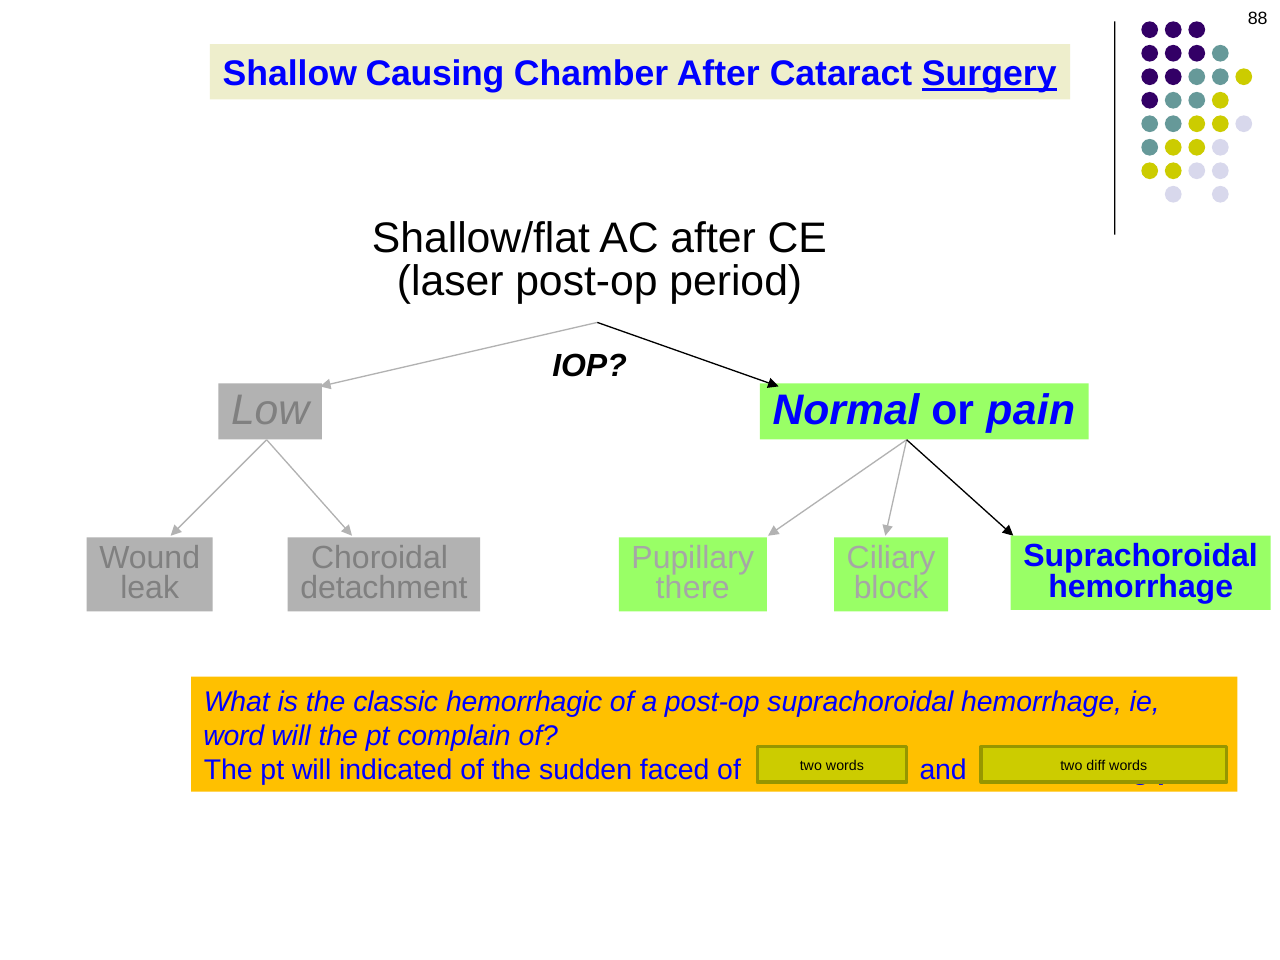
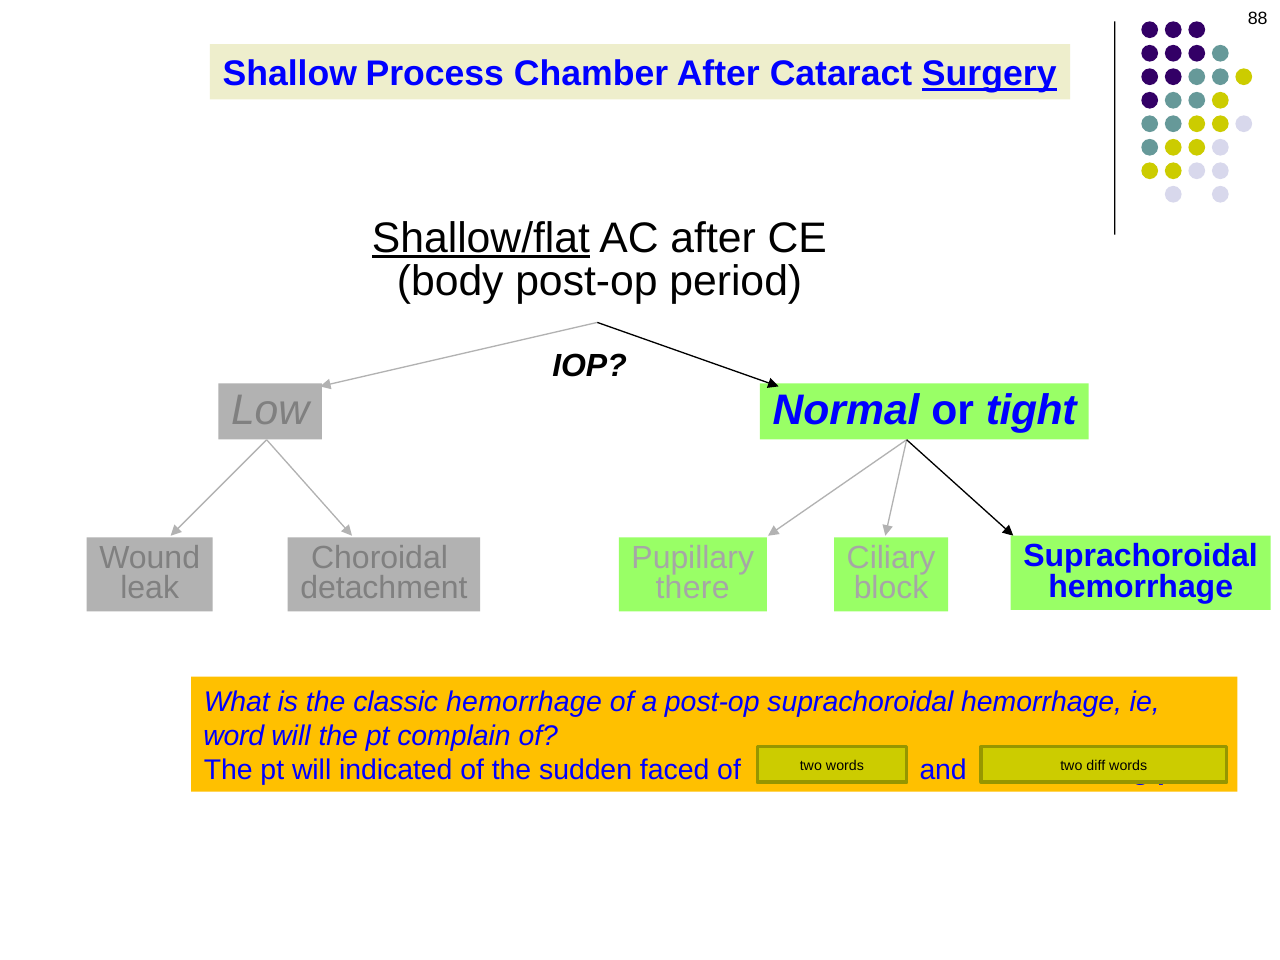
Causing: Causing -> Process
Shallow/flat underline: none -> present
laser: laser -> body
or pain: pain -> tight
classic hemorrhagic: hemorrhagic -> hemorrhage
